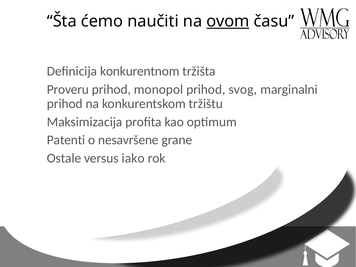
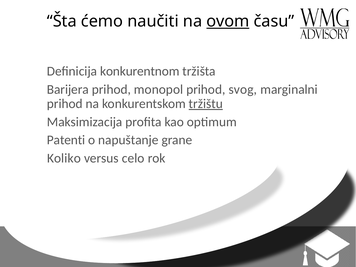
Proveru: Proveru -> Barijera
tržištu underline: none -> present
nesavršene: nesavršene -> napuštanje
Ostale: Ostale -> Koliko
iako: iako -> celo
